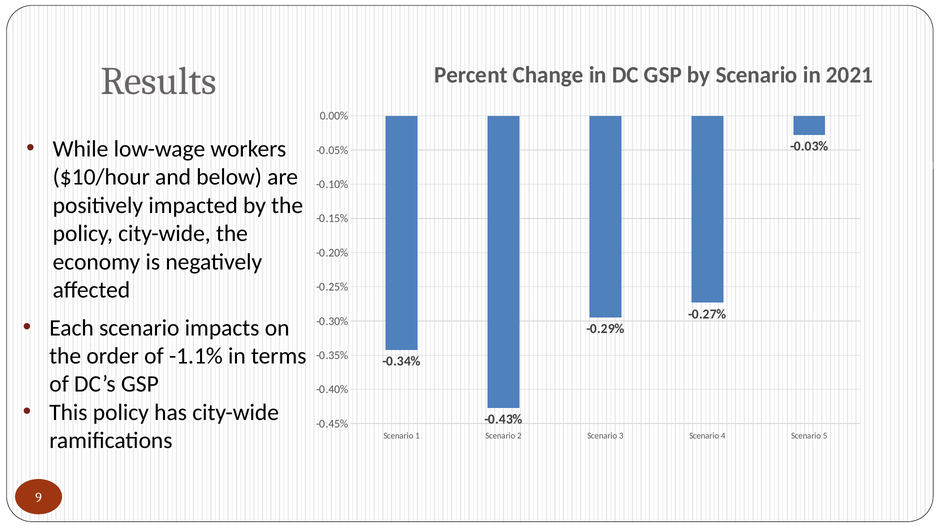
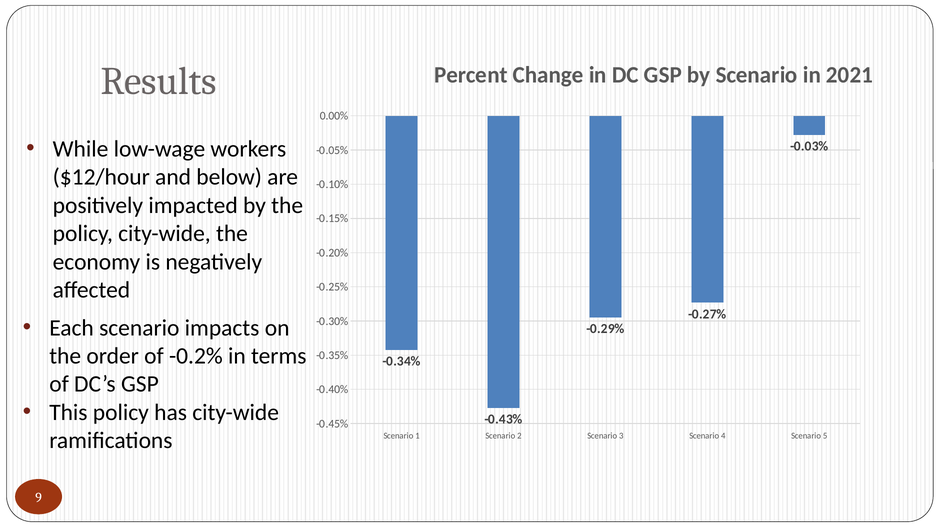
$10/hour: $10/hour -> $12/hour
-1.1%: -1.1% -> -0.2%
